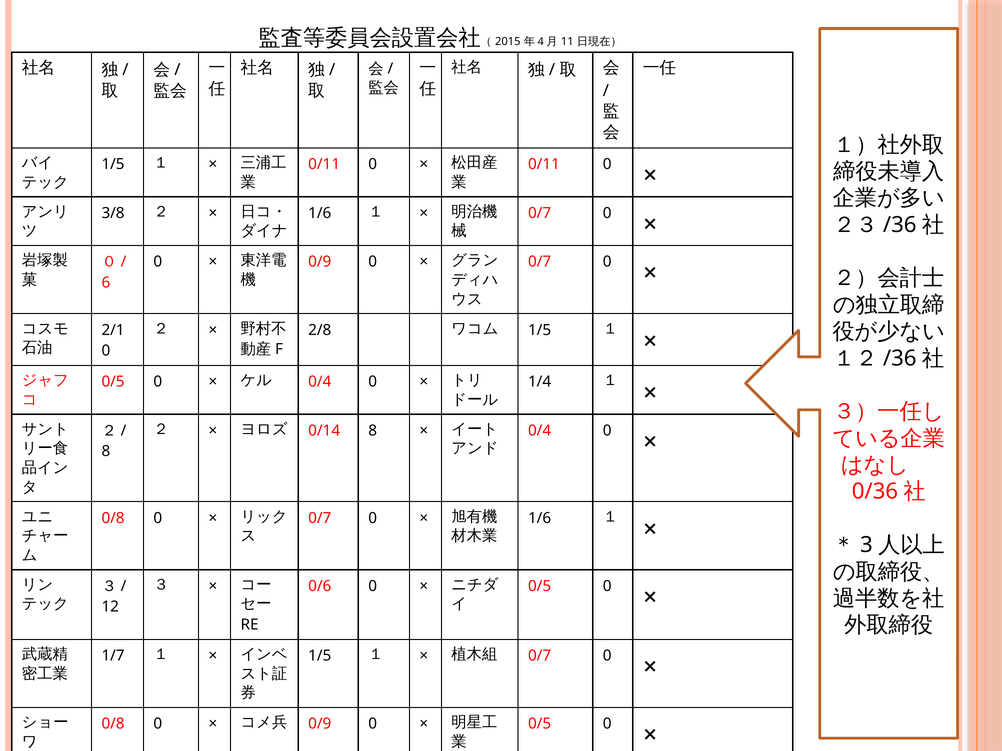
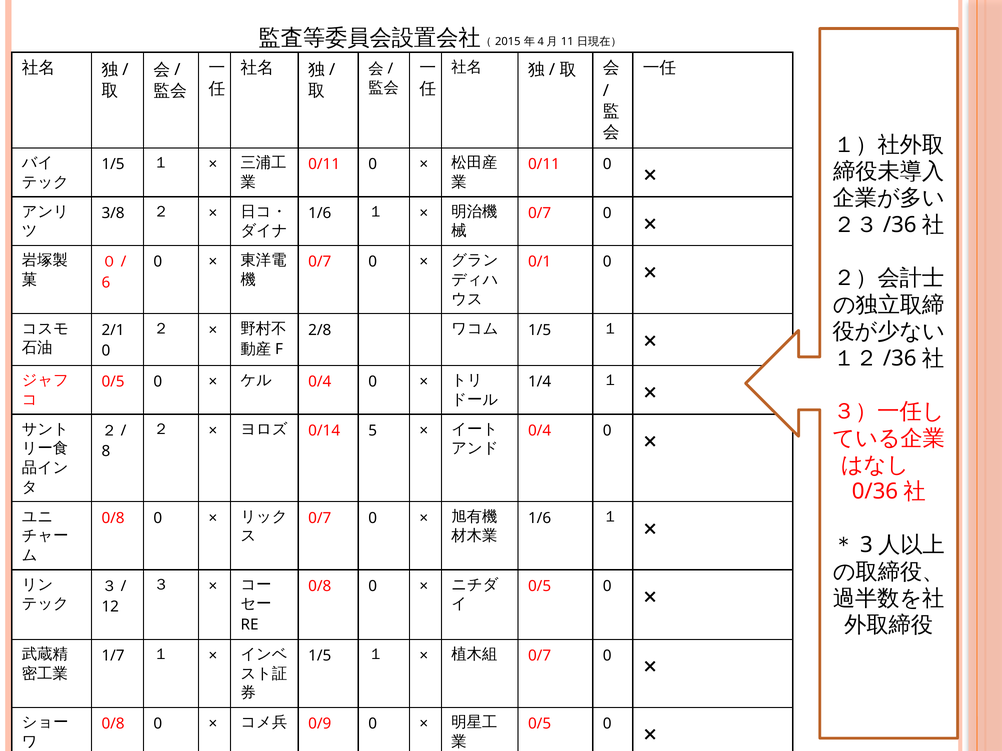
0/9 at (320, 262): 0/9 -> 0/7
0/7 at (540, 262): 0/7 -> 0/1
0/14 8: 8 -> 5
0/6 at (320, 586): 0/6 -> 0/8
